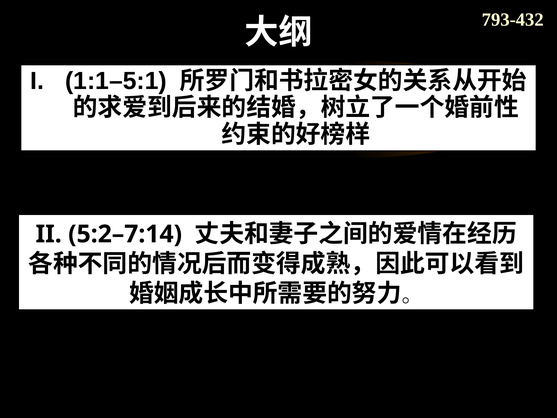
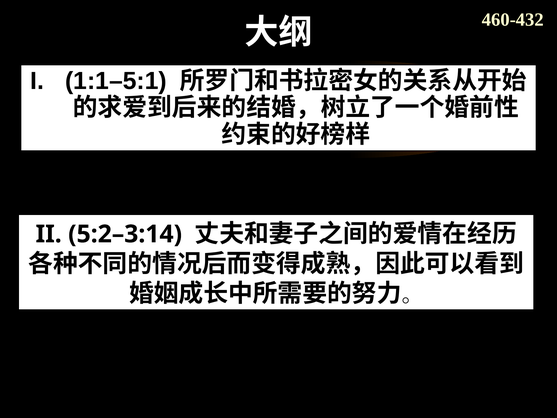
793-432: 793-432 -> 460-432
5:2–7:14: 5:2–7:14 -> 5:2–3:14
